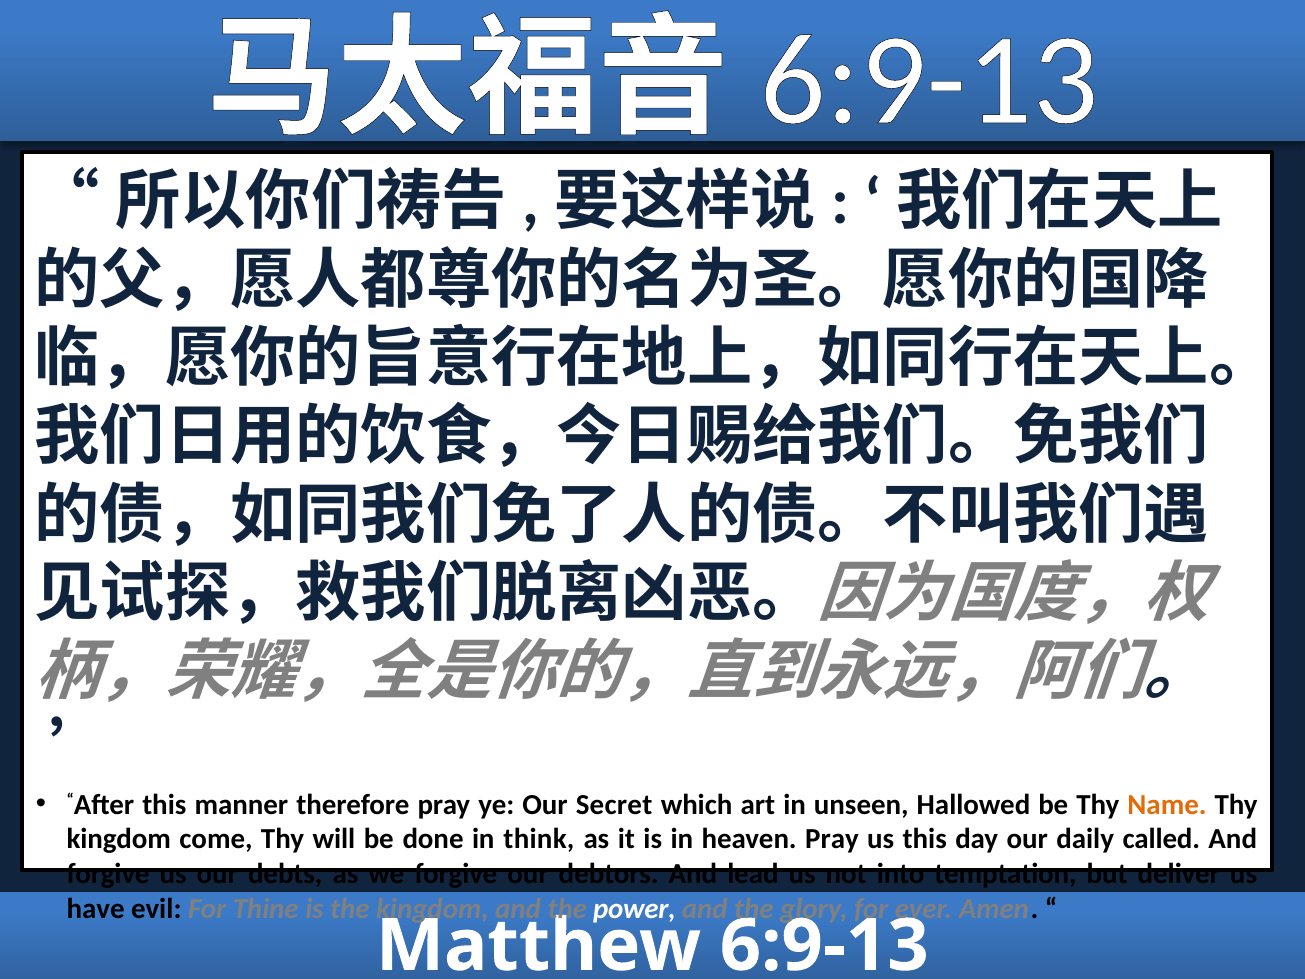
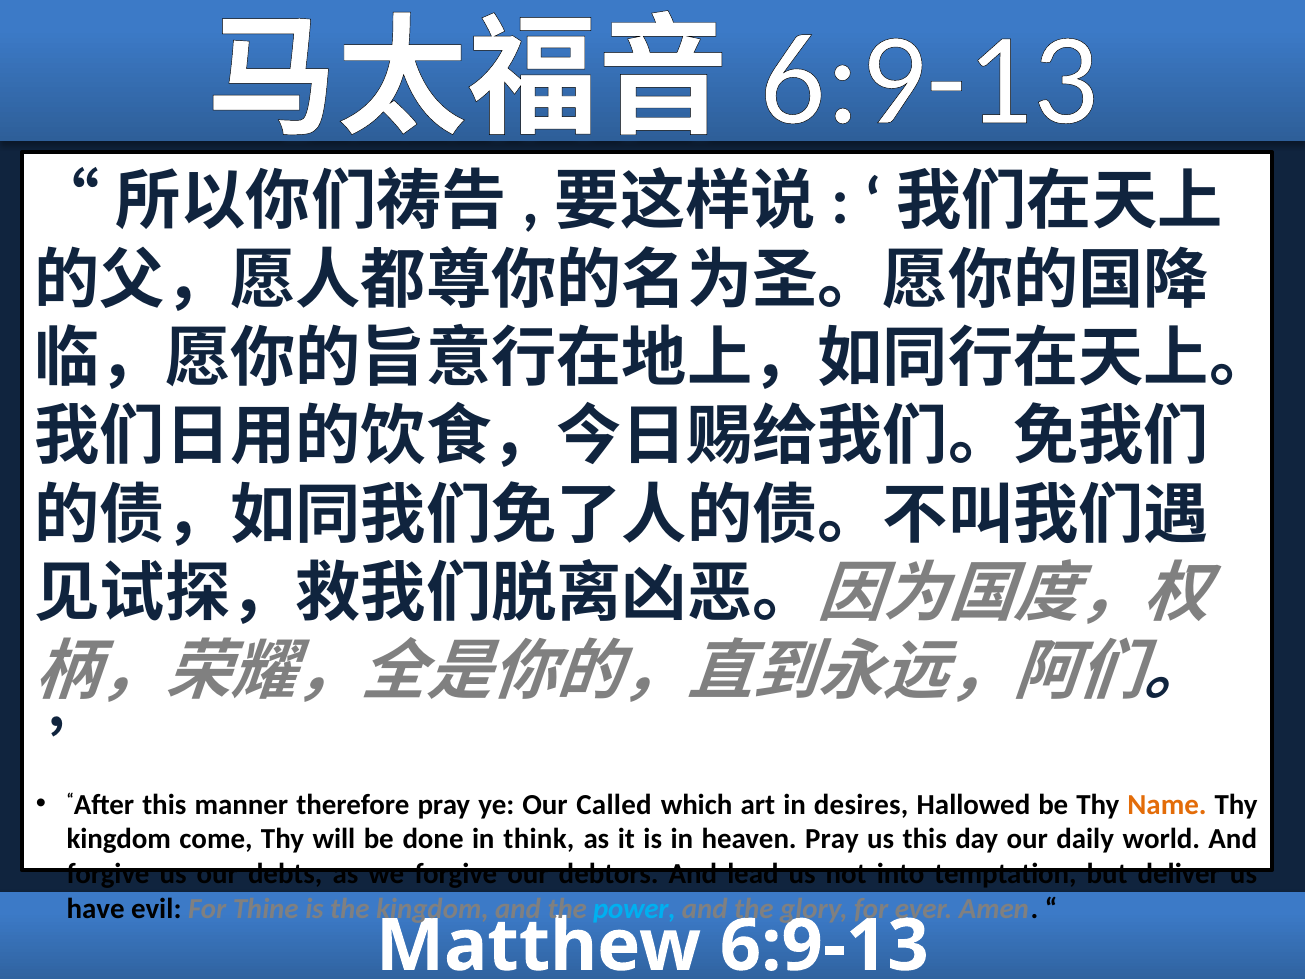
Secret: Secret -> Called
unseen: unseen -> desires
called: called -> world
power colour: white -> light blue
